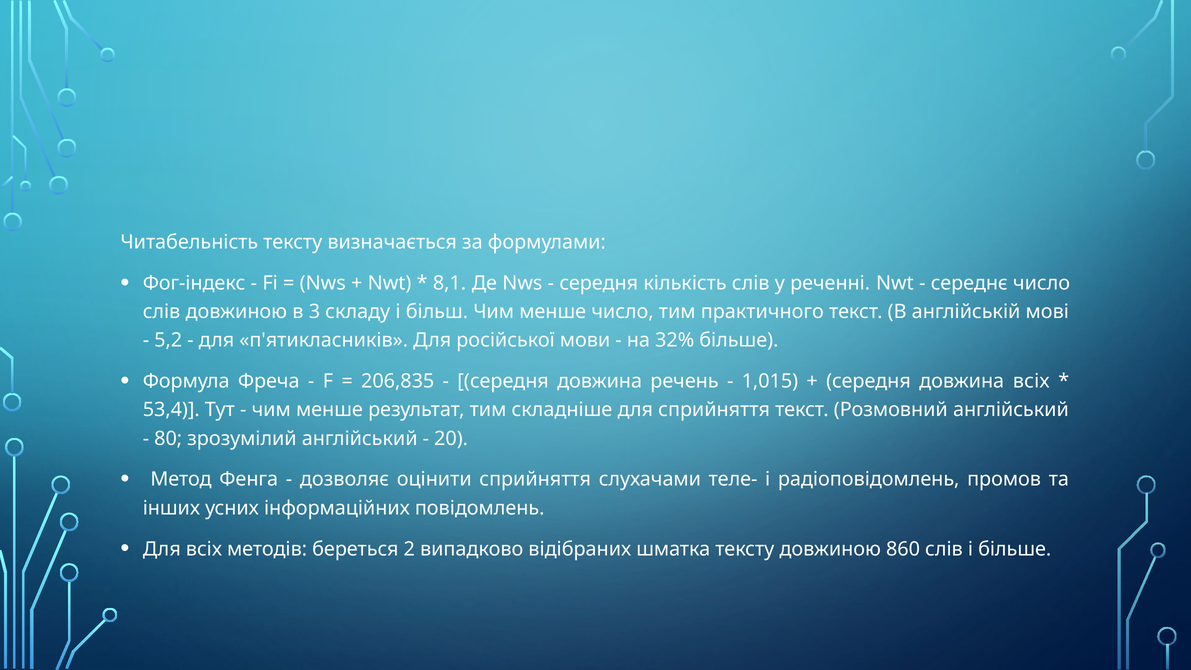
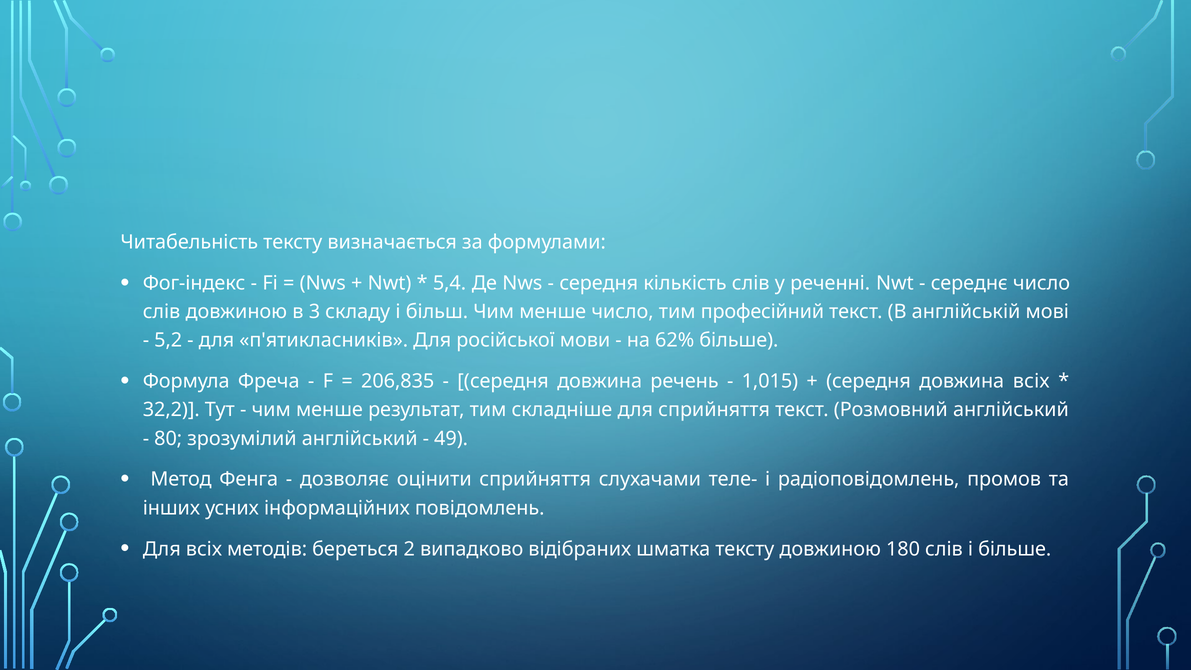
8,1: 8,1 -> 5,4
практичного: практичного -> професійний
32%: 32% -> 62%
53,4: 53,4 -> 32,2
20: 20 -> 49
860: 860 -> 180
